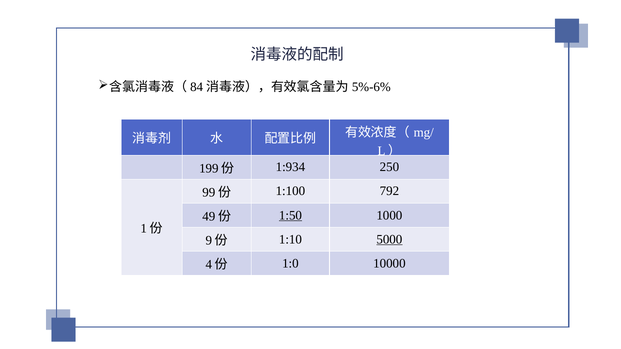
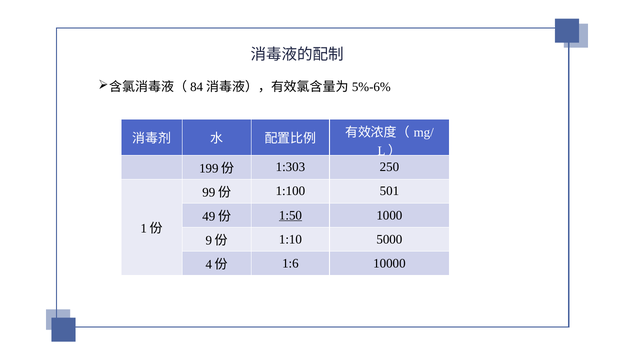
1:934: 1:934 -> 1:303
792: 792 -> 501
5000 underline: present -> none
1:0: 1:0 -> 1:6
